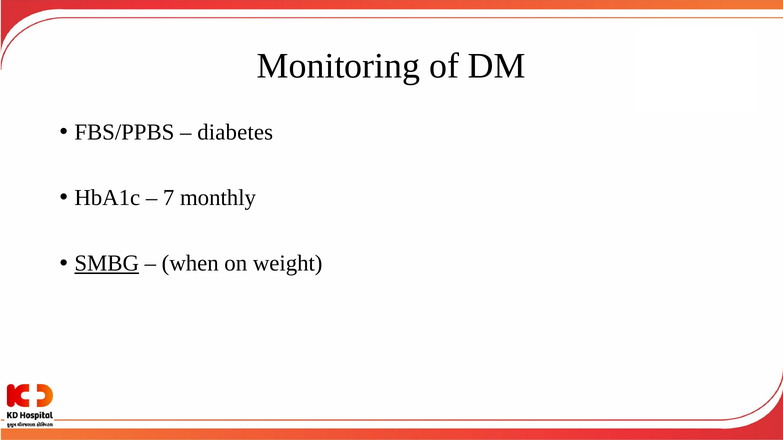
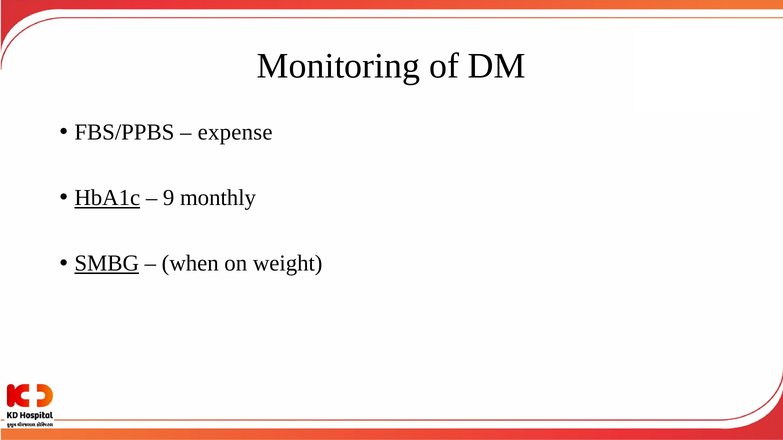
diabetes: diabetes -> expense
HbA1c underline: none -> present
7: 7 -> 9
